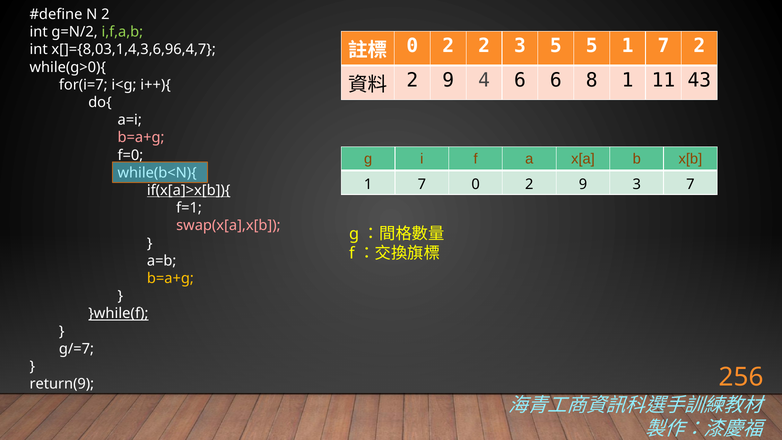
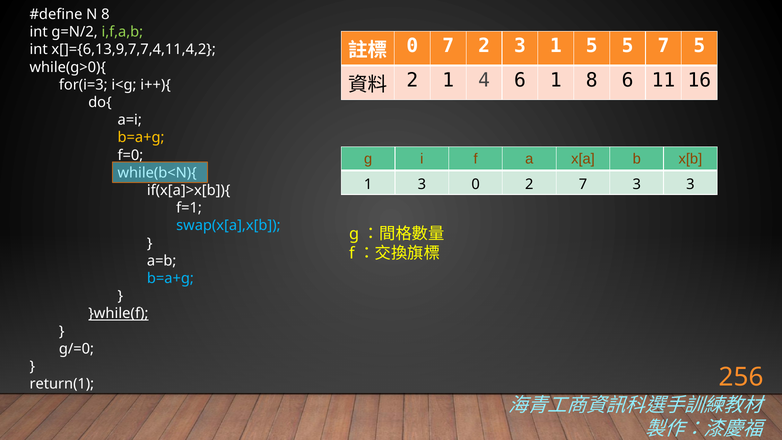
N 2: 2 -> 8
2 at (448, 46): 2 -> 7
3 5: 5 -> 1
5 1: 1 -> 5
7 2: 2 -> 5
x[]={8,03,1,4,3,6,96,4,7: x[]={8,03,1,4,3,6,96,4,7 -> x[]={6,13,9,7,7,4,11,4,2
9 at (448, 80): 9 -> 1
6 6: 6 -> 1
8 1: 1 -> 6
43: 43 -> 16
for(i=7: for(i=7 -> for(i=3
b=a+g at (141, 138) colour: pink -> yellow
7 at (422, 184): 7 -> 3
0 2 9: 9 -> 7
3 7: 7 -> 3
if(x[a]>x[b]){ underline: present -> none
swap(x[a],x[b colour: pink -> light blue
b=a+g at (170, 278) colour: yellow -> light blue
g/=7: g/=7 -> g/=0
return(9: return(9 -> return(1
